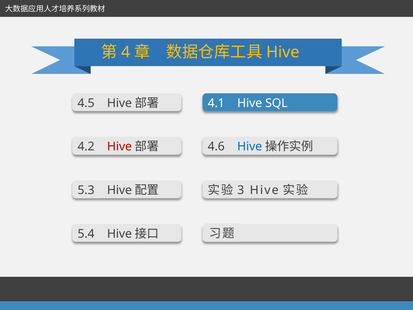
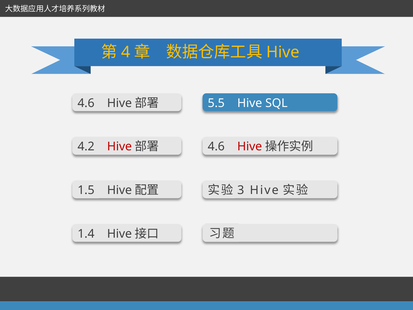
4.5 at (86, 103): 4.5 -> 4.6
4.1: 4.1 -> 5.5
Hive at (250, 147) colour: blue -> red
5.3: 5.3 -> 1.5
5.4: 5.4 -> 1.4
